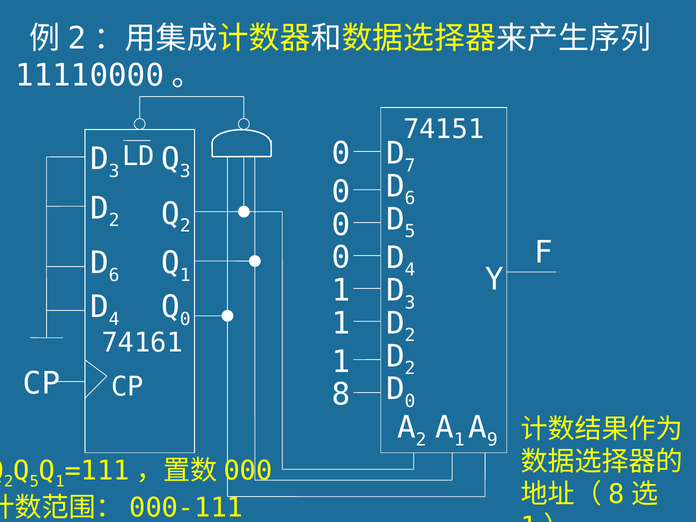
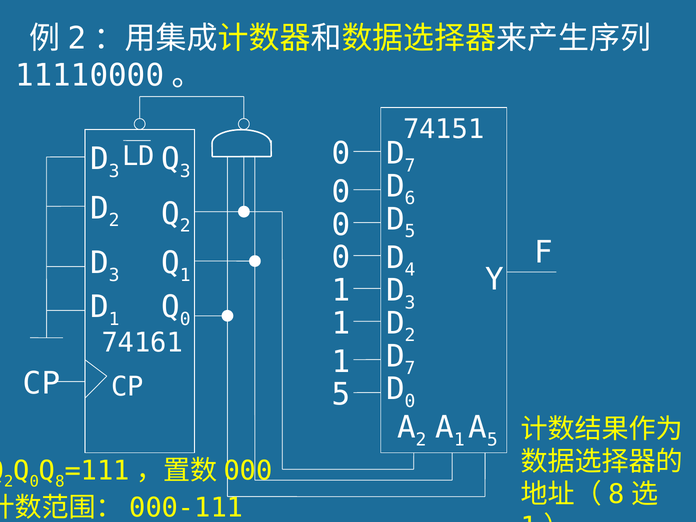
6 at (114, 275): 6 -> 3
4 at (114, 319): 4 -> 1
2 at (410, 368): 2 -> 7
CP 8: 8 -> 5
9 at (492, 440): 9 -> 5
5 at (34, 481): 5 -> 0
1 at (60, 481): 1 -> 8
